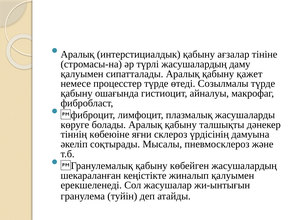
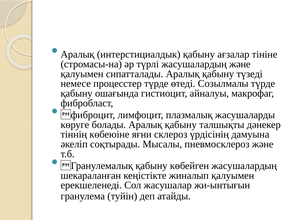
жасушалардың даму: даму -> және
қажет: қажет -> түзеді
